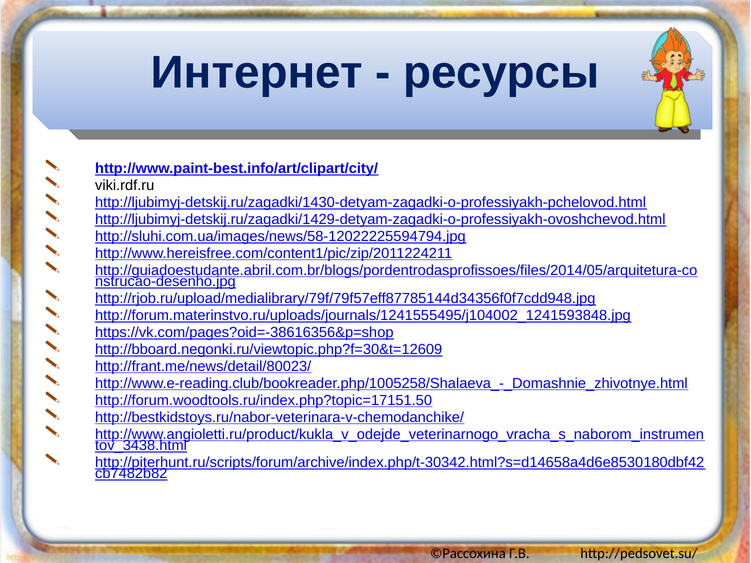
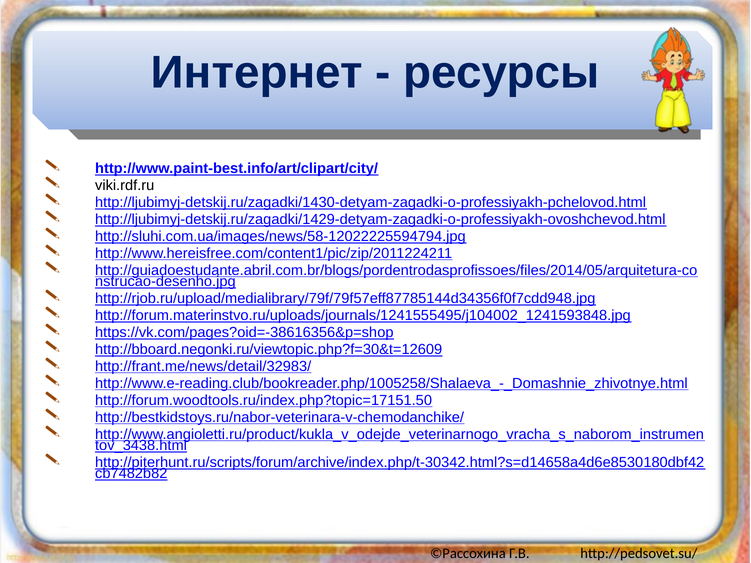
http://frant.me/news/detail/80023/: http://frant.me/news/detail/80023/ -> http://frant.me/news/detail/32983/
